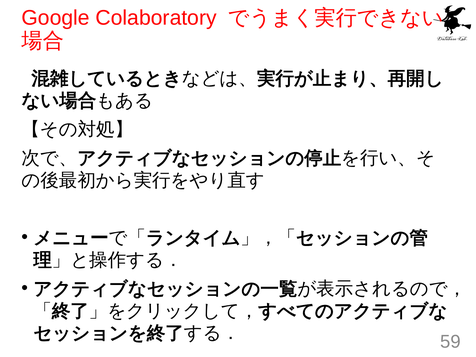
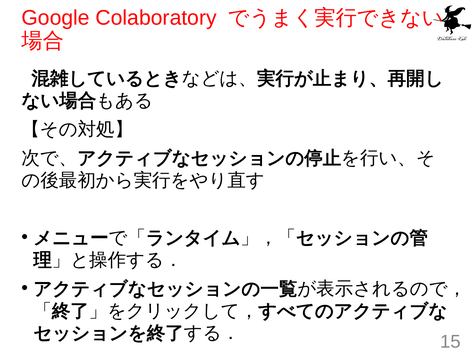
59: 59 -> 15
